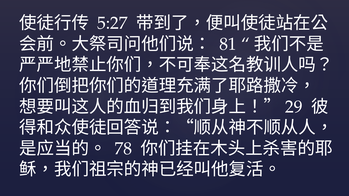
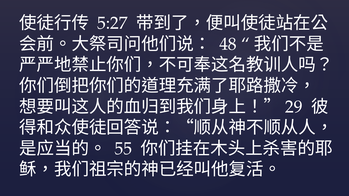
81: 81 -> 48
78: 78 -> 55
